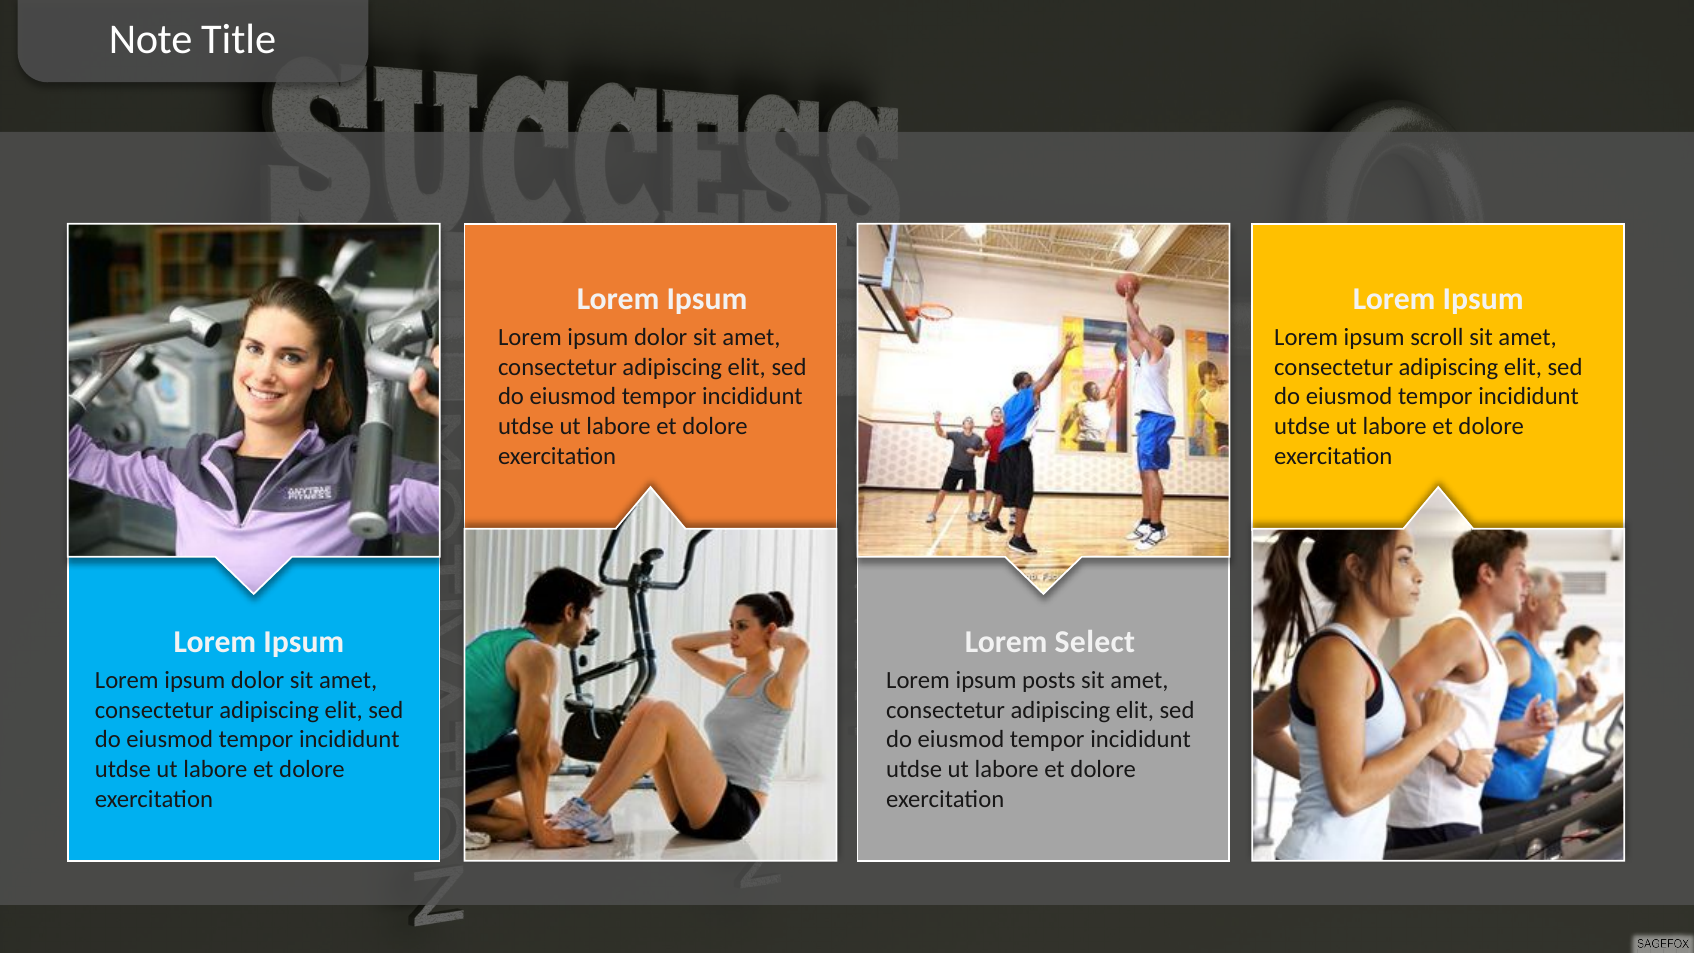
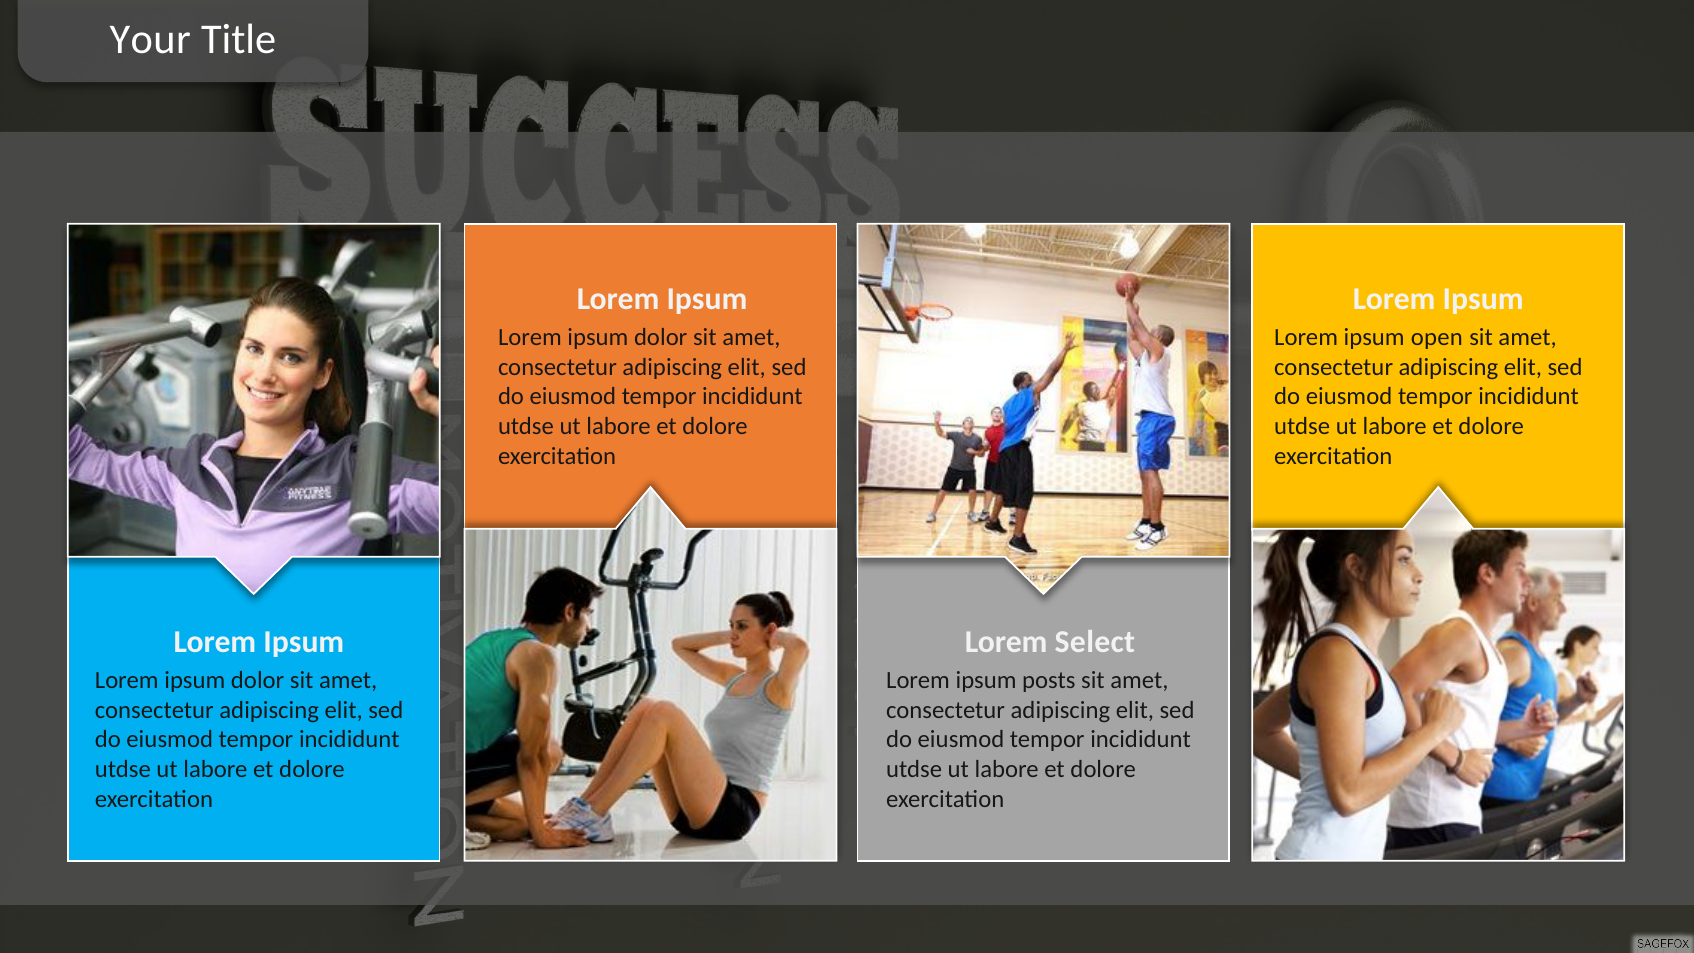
Note: Note -> Your
scroll: scroll -> open
